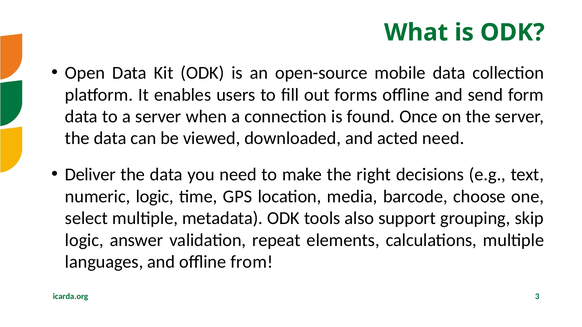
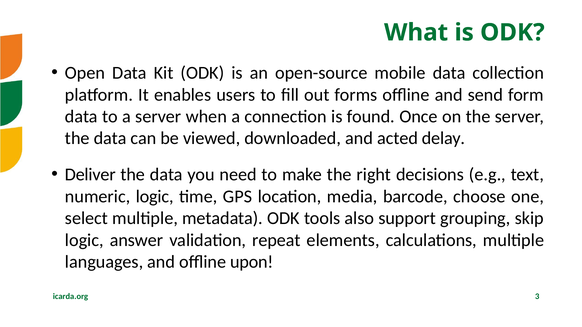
acted need: need -> delay
from: from -> upon
